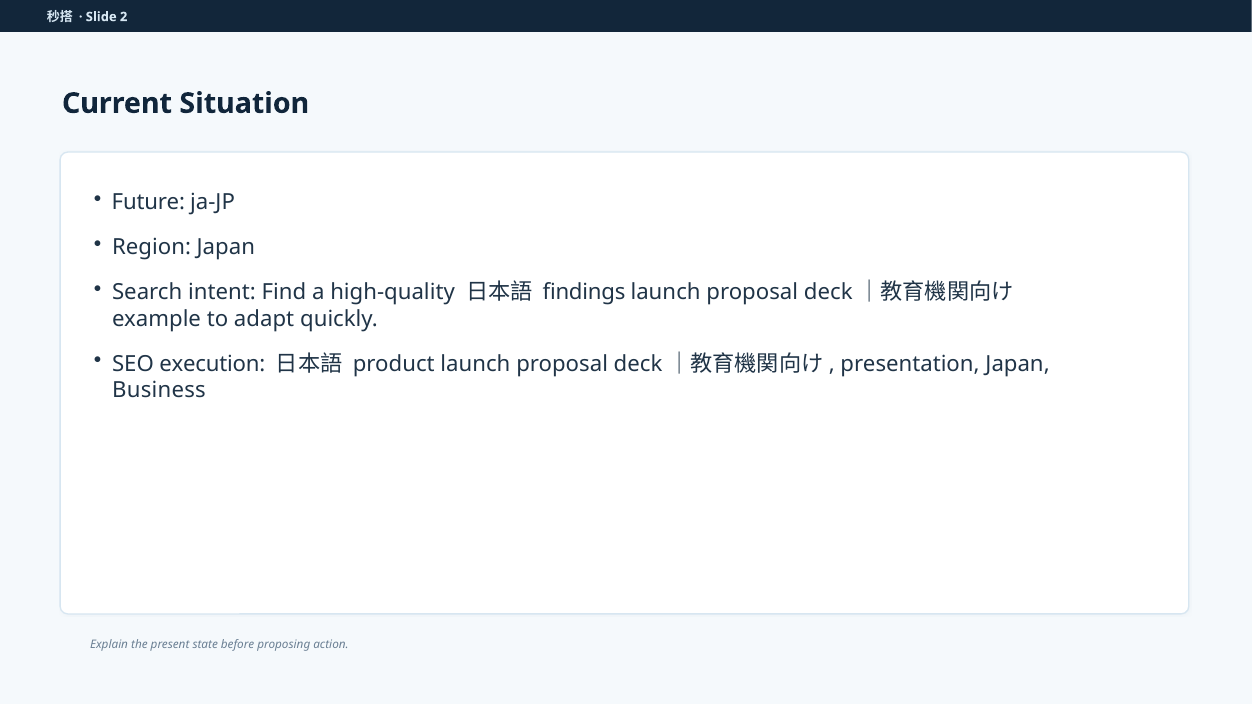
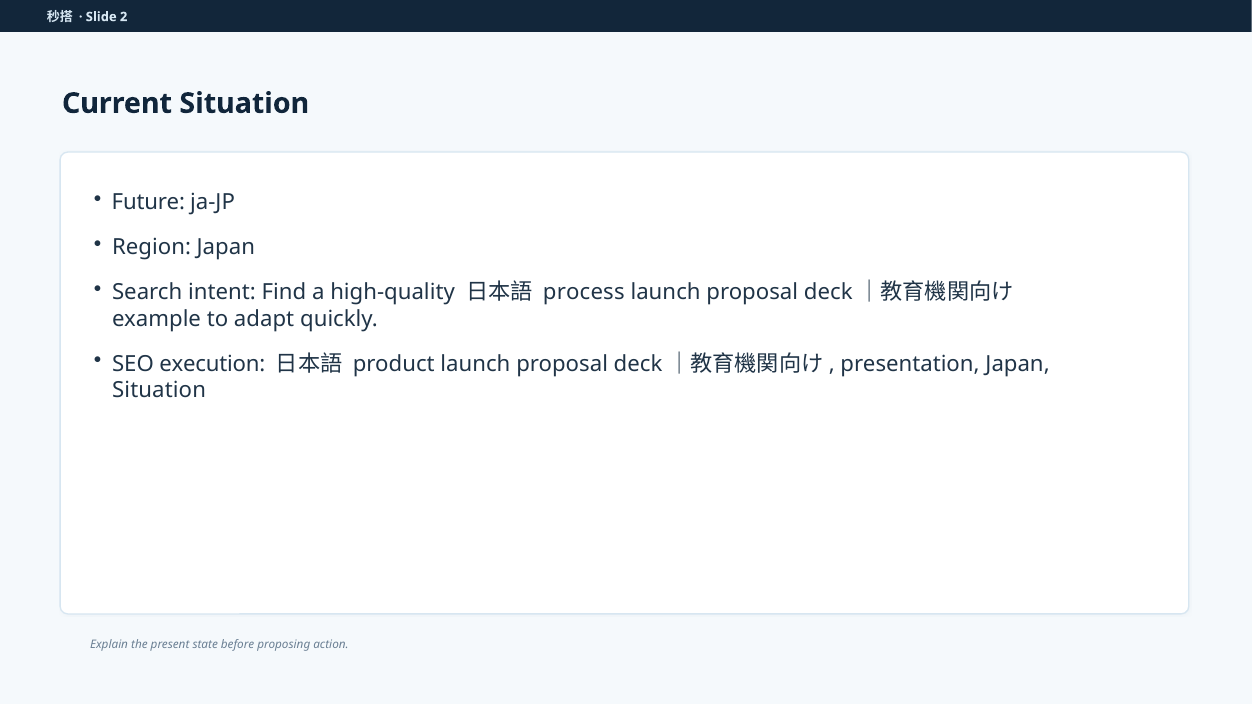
findings: findings -> process
Business at (159, 390): Business -> Situation
